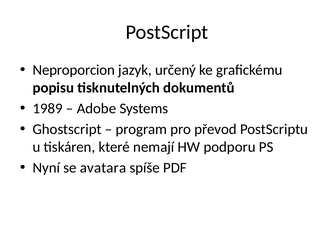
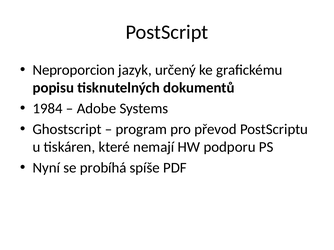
1989: 1989 -> 1984
avatara: avatara -> probíhá
